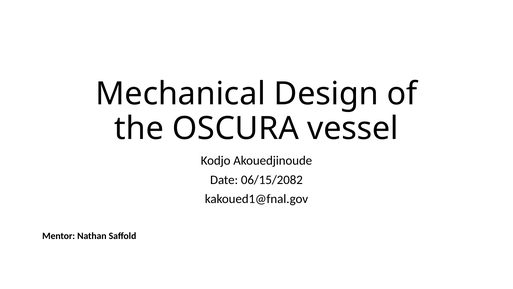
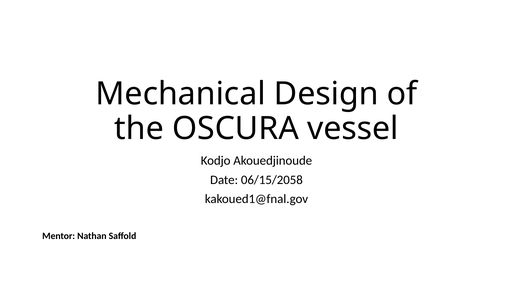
06/15/2082: 06/15/2082 -> 06/15/2058
